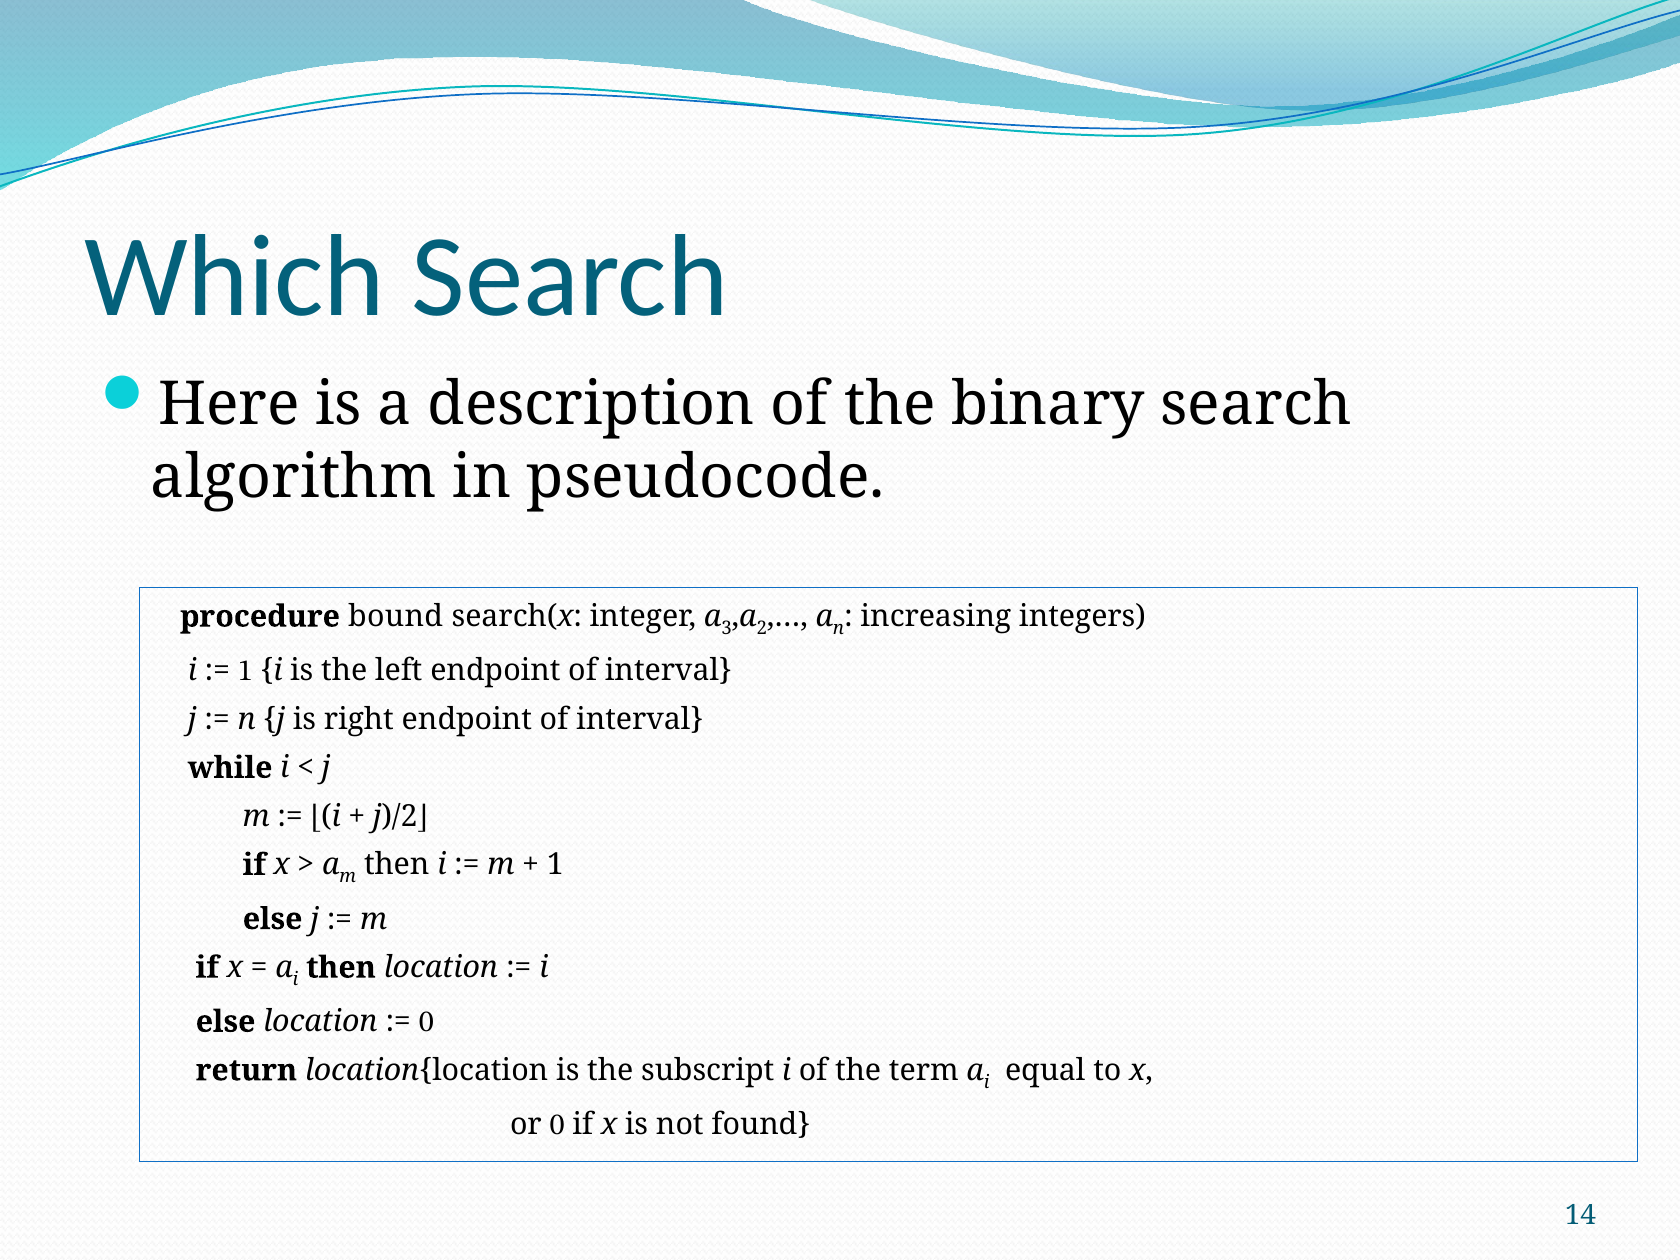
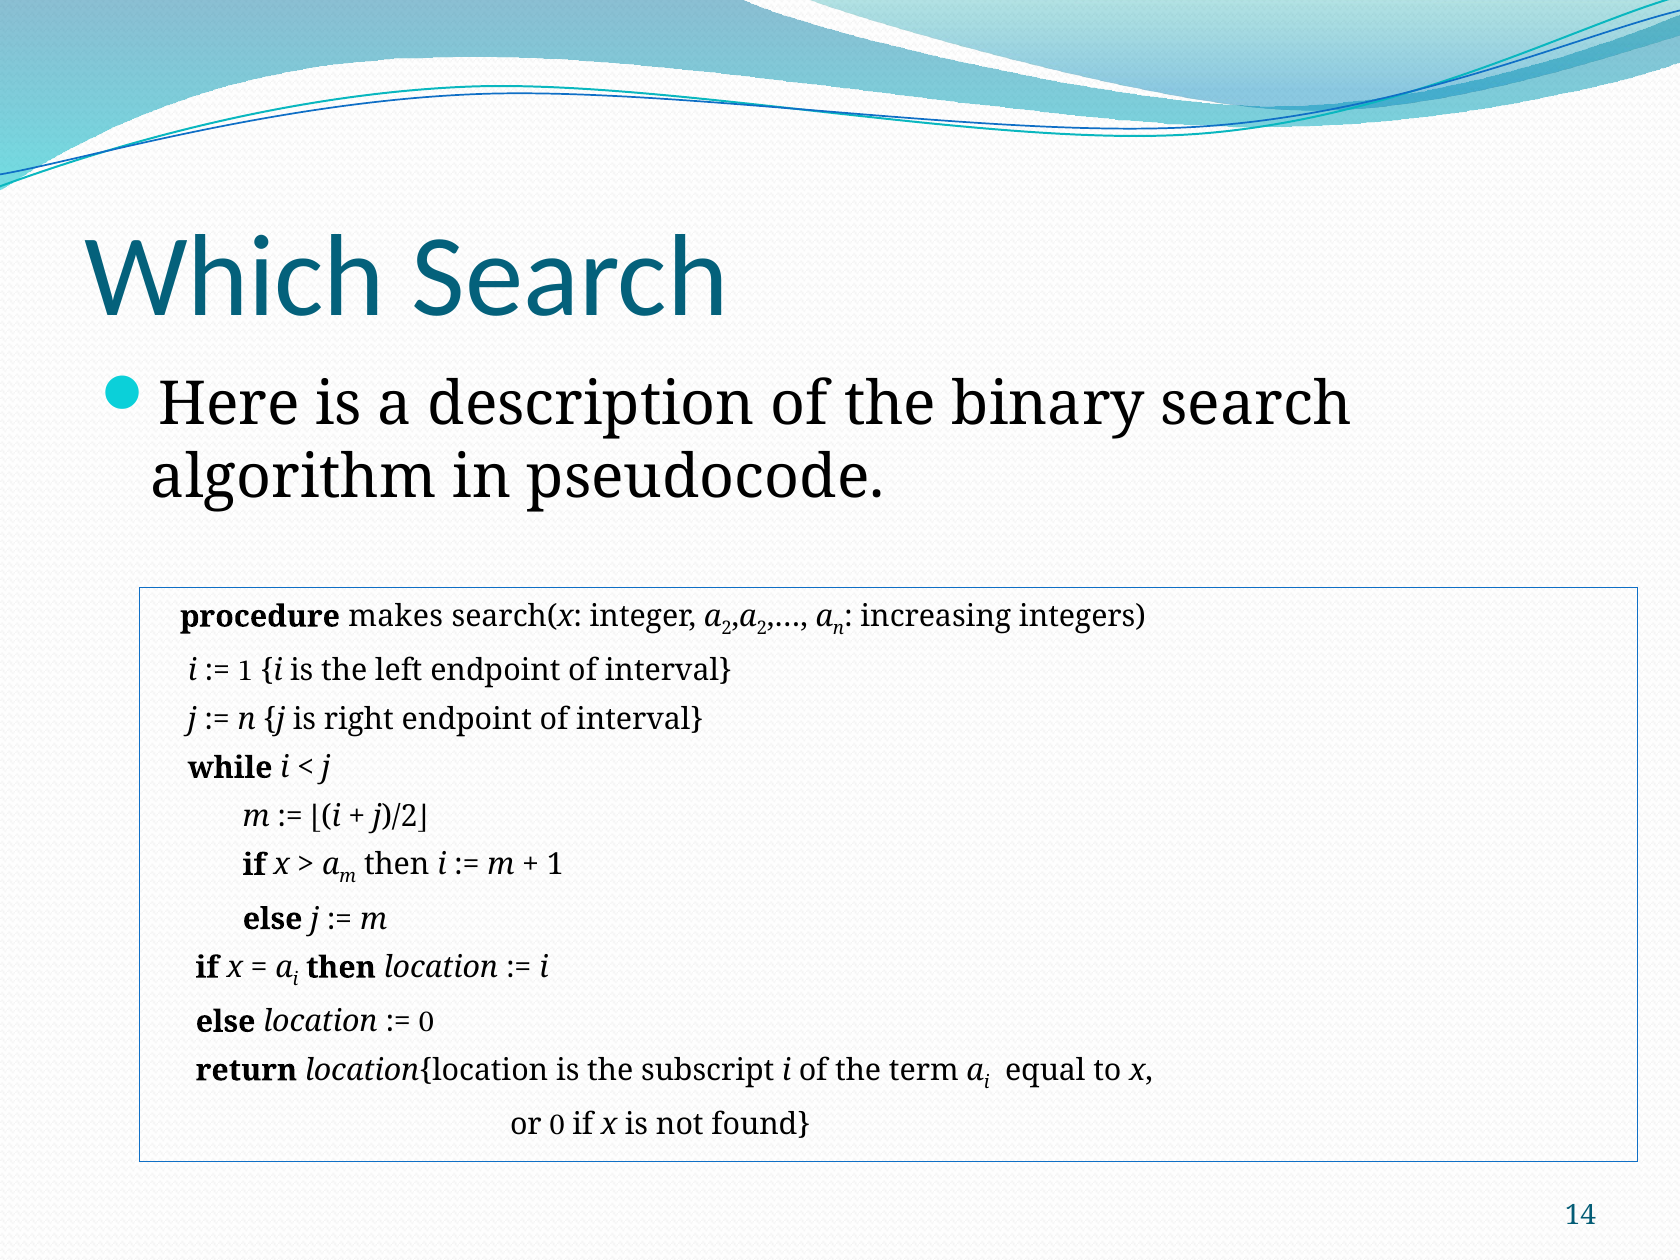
bound: bound -> makes
a 3: 3 -> 2
